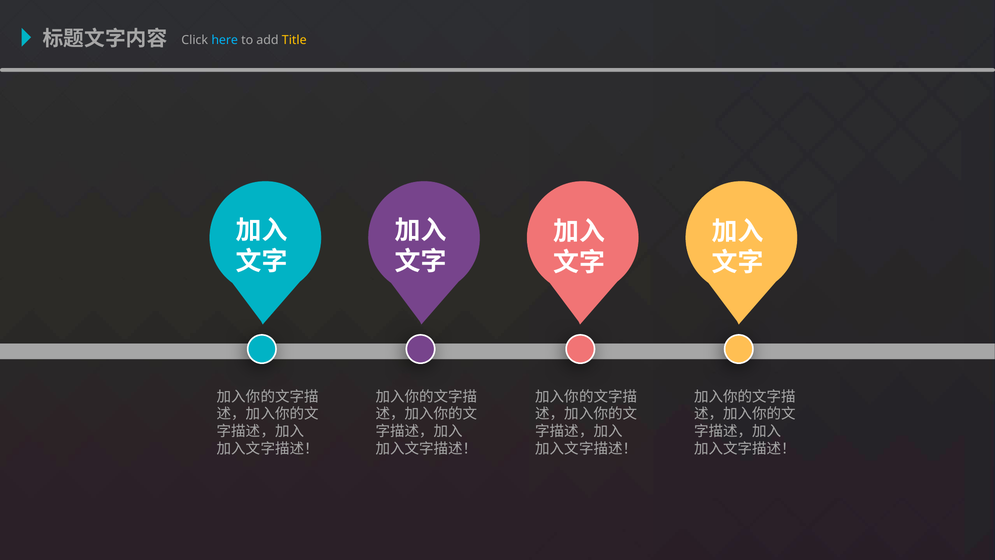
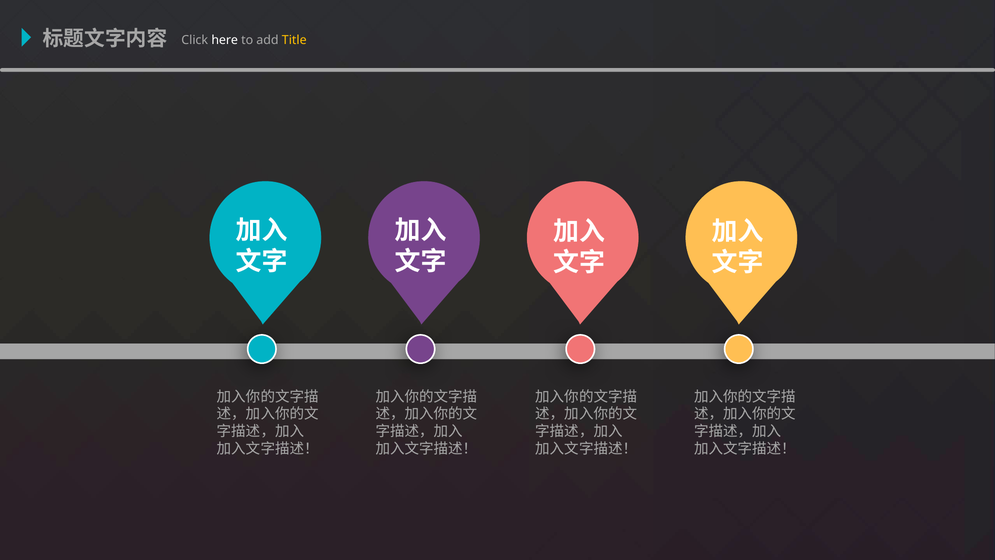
here colour: light blue -> white
